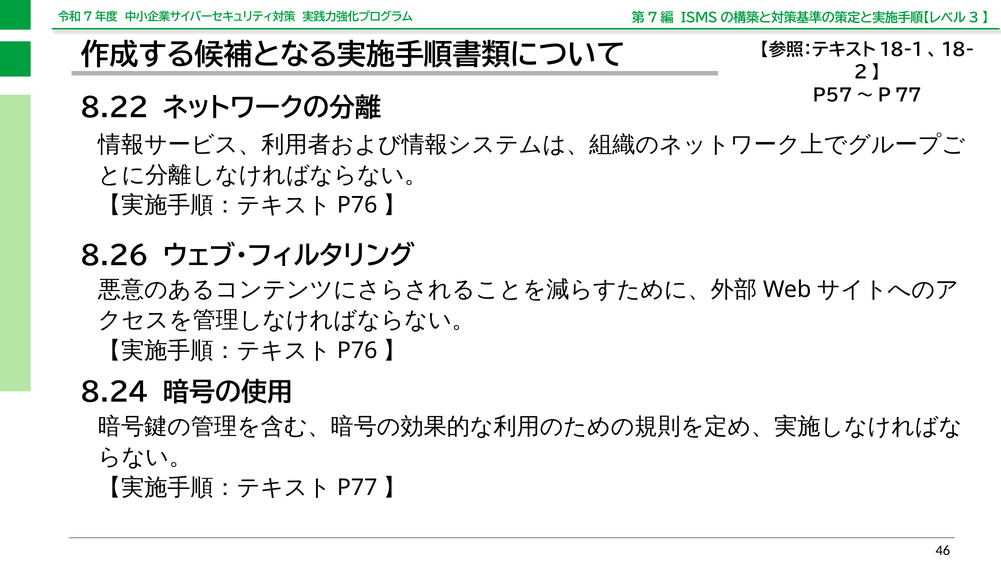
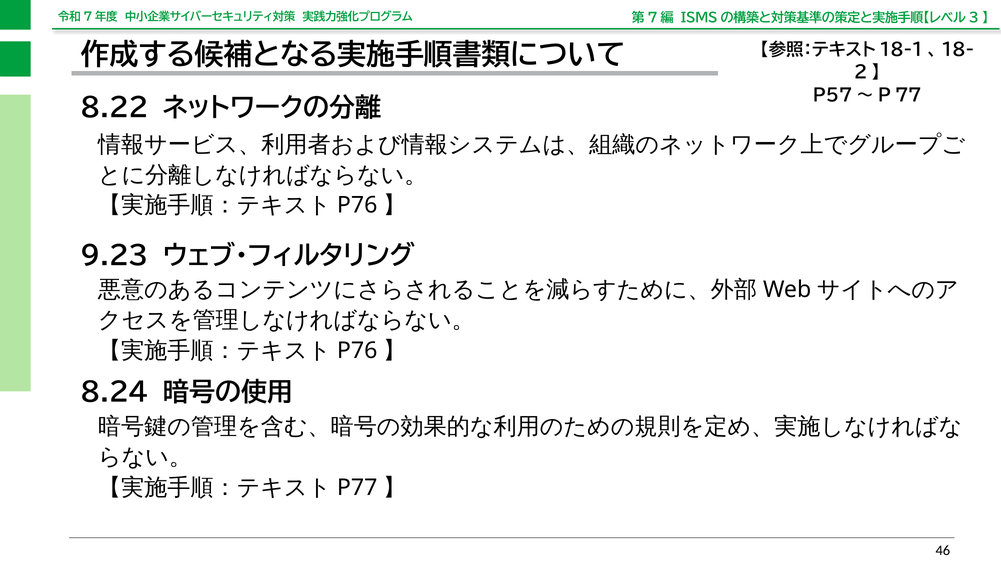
8.26: 8.26 -> 9.23
